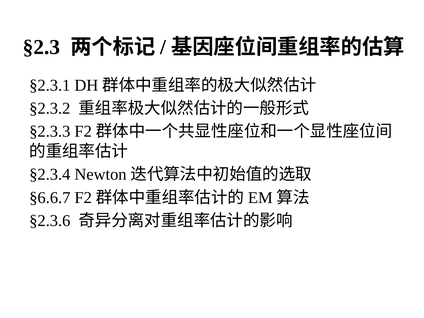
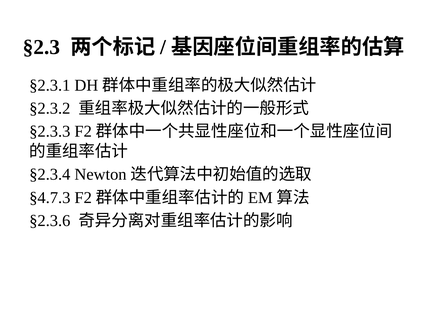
§6.6.7: §6.6.7 -> §4.7.3
